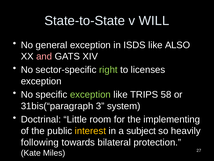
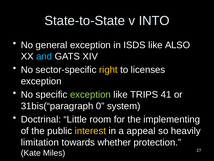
WILL: WILL -> INTO
and colour: pink -> light blue
right colour: light green -> yellow
58: 58 -> 41
3: 3 -> 0
subject: subject -> appeal
following: following -> limitation
bilateral: bilateral -> whether
